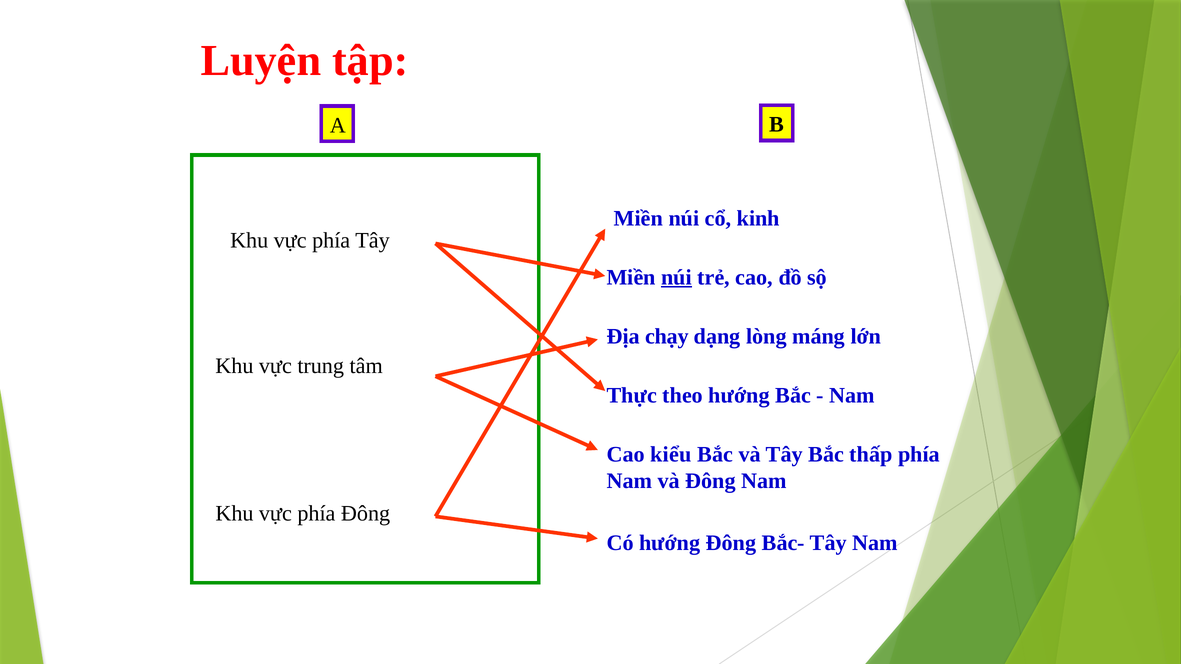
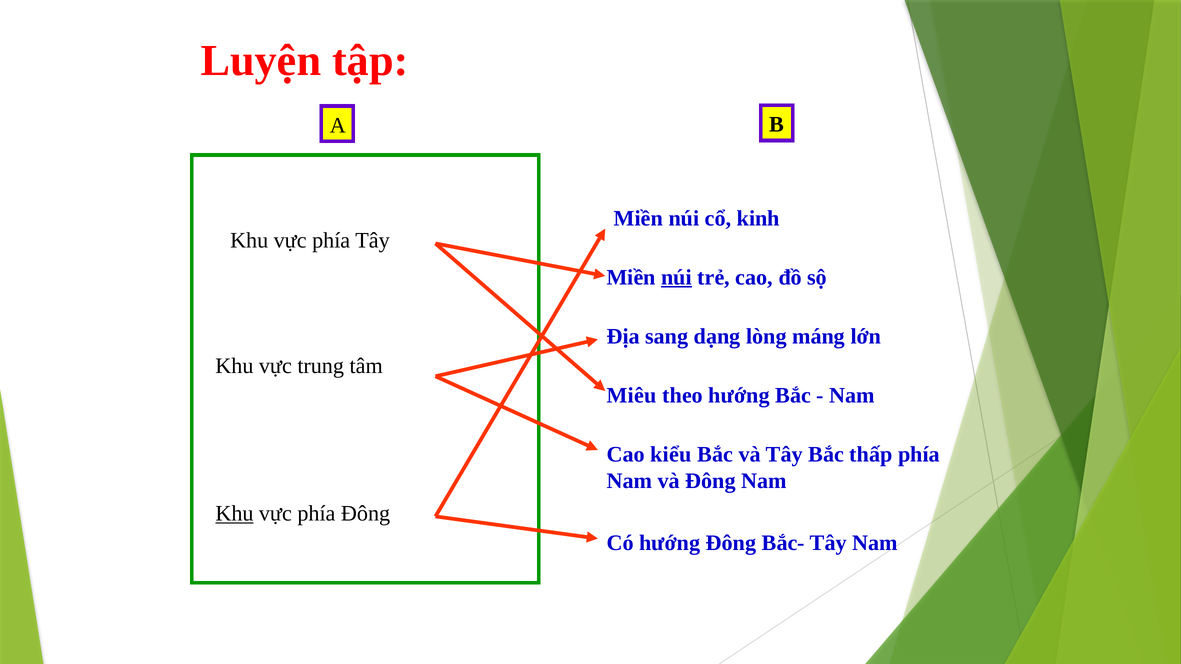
chạy: chạy -> sang
Thực: Thực -> Miêu
Khu at (234, 514) underline: none -> present
